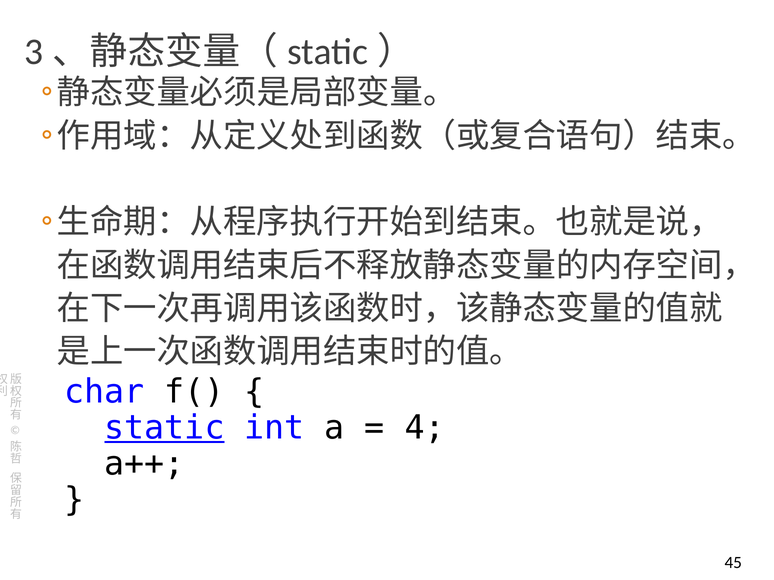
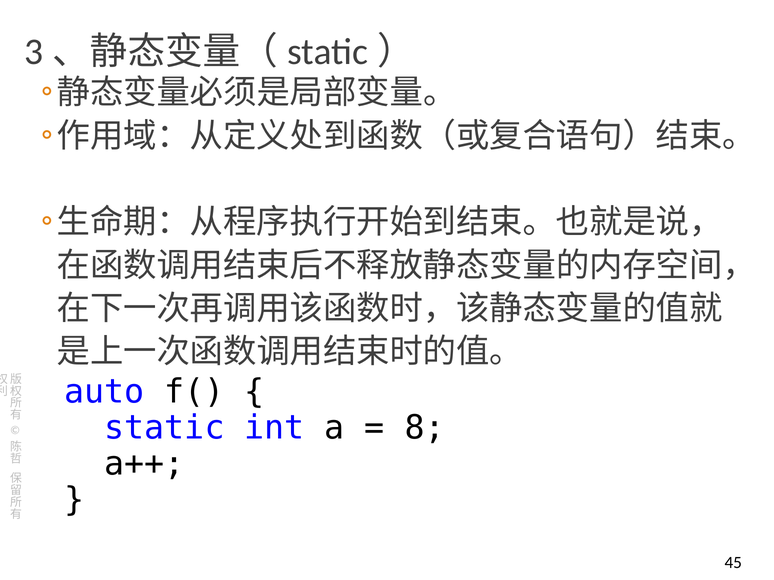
char: char -> auto
static underline: present -> none
4: 4 -> 8
